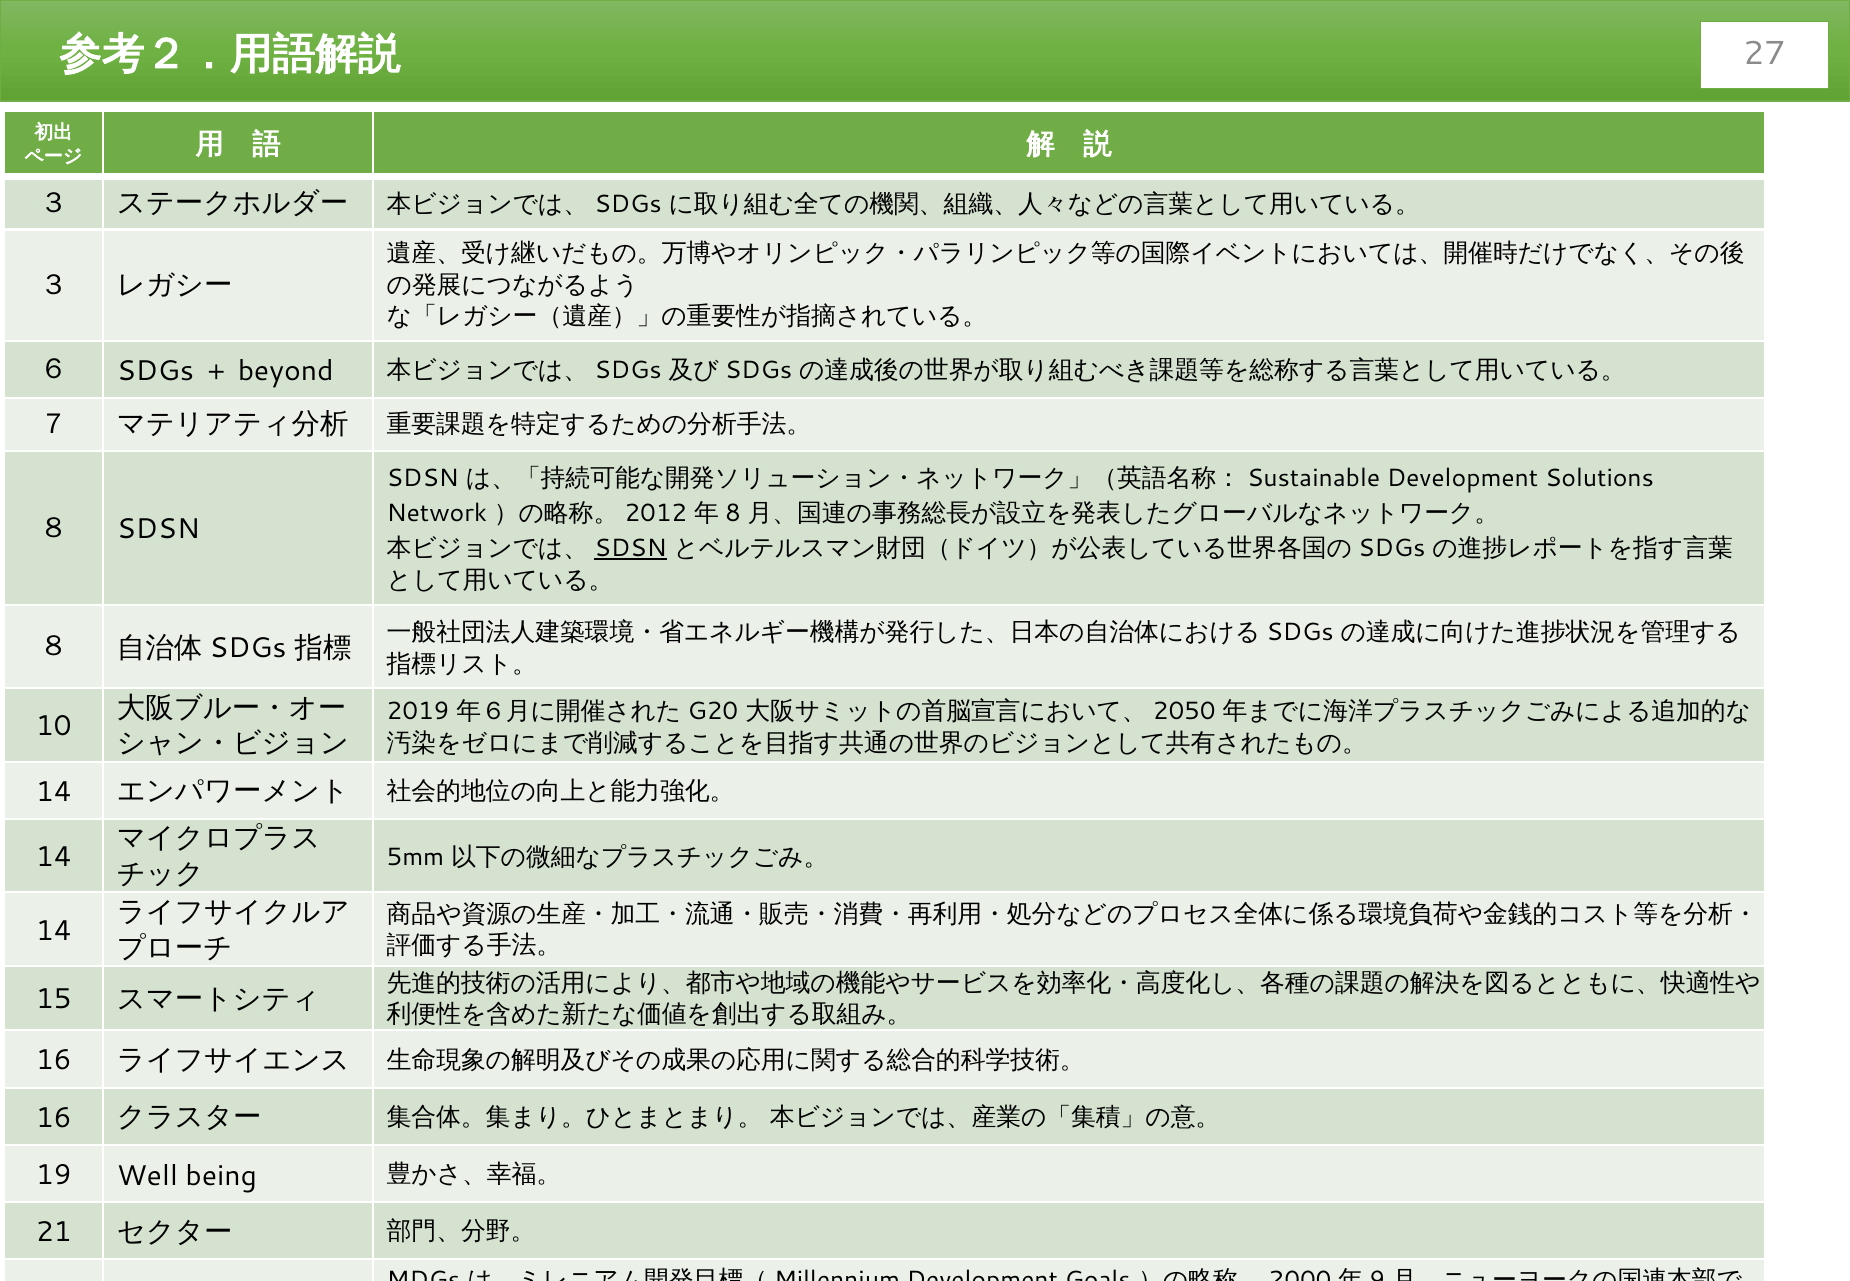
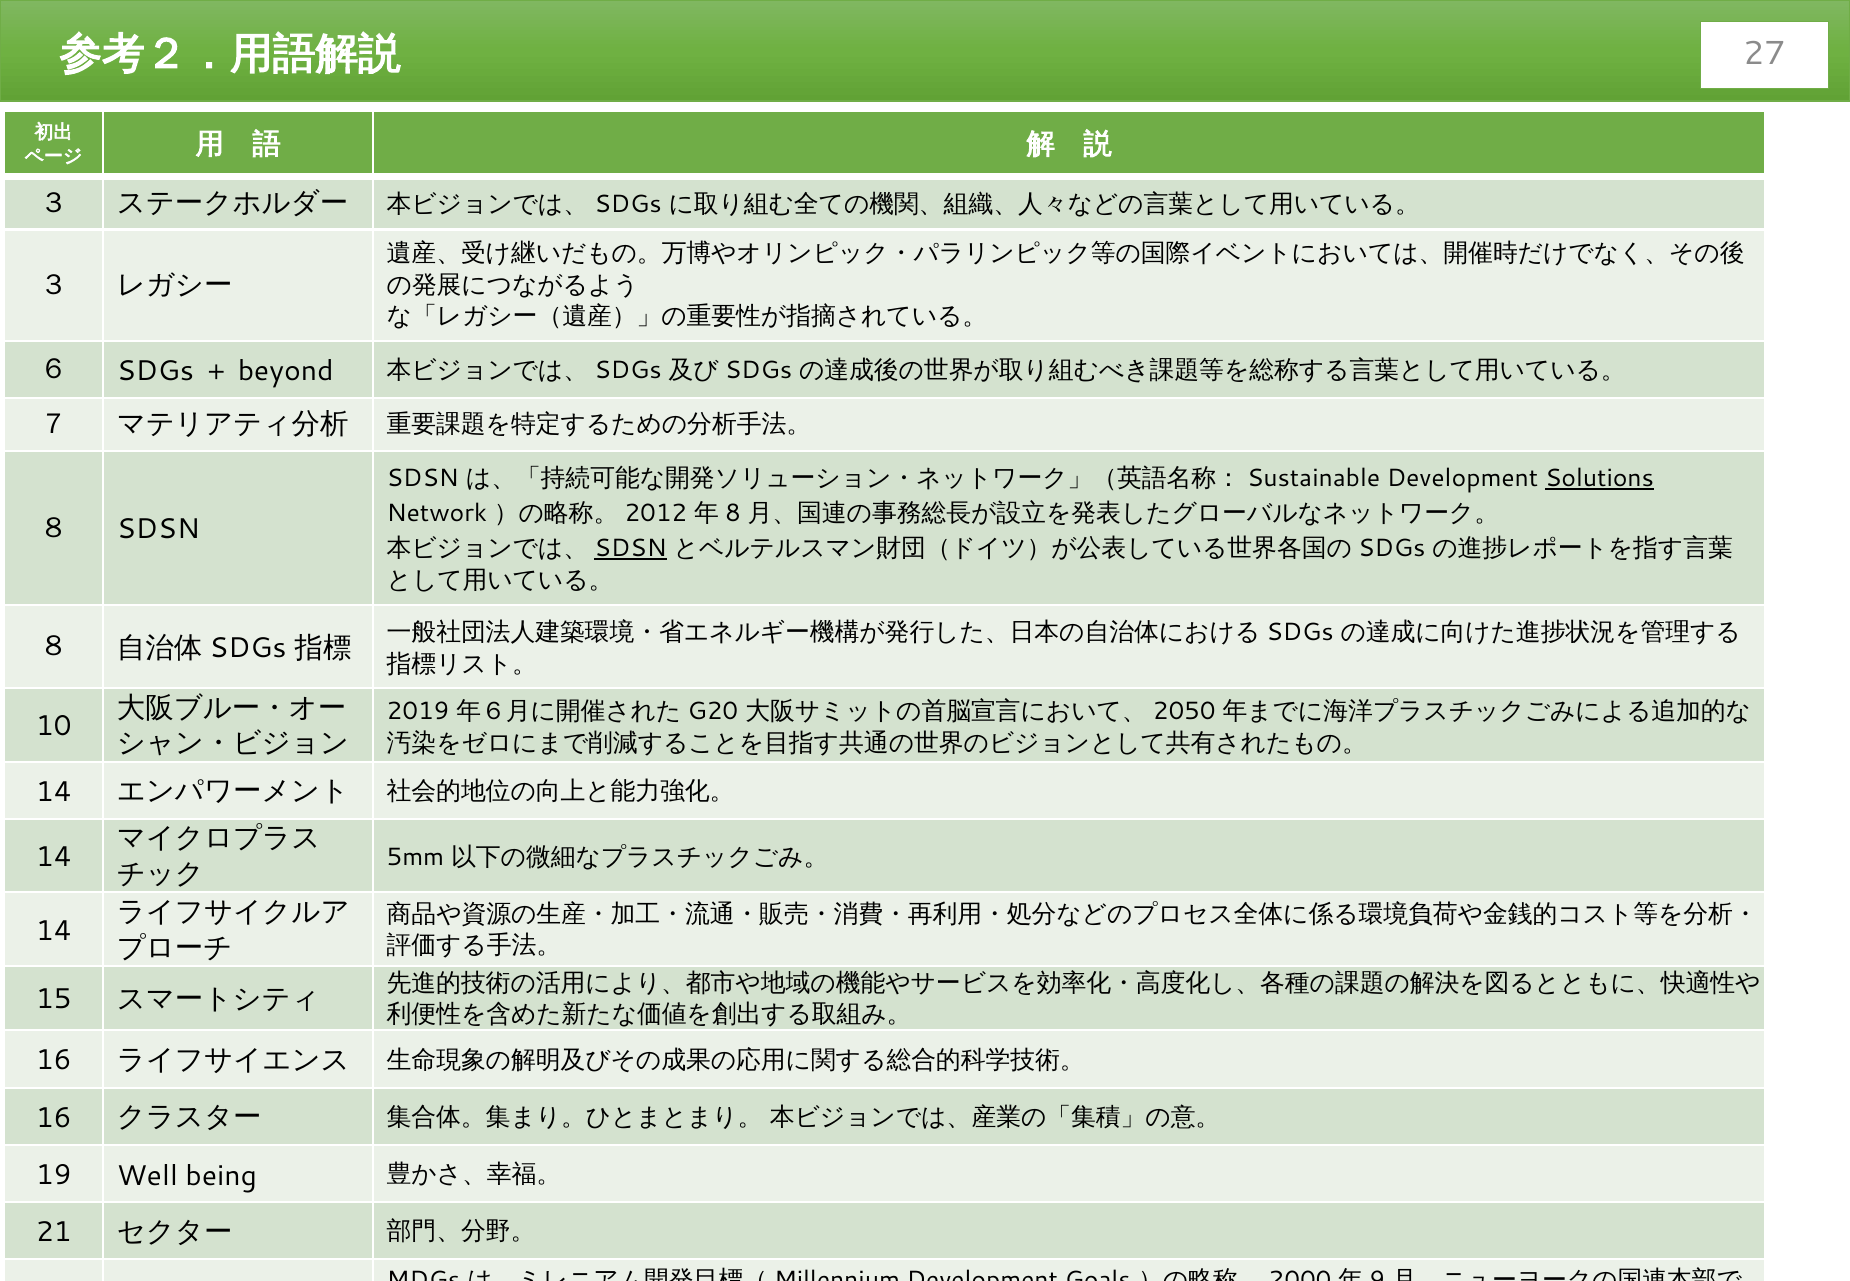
Solutions underline: none -> present
